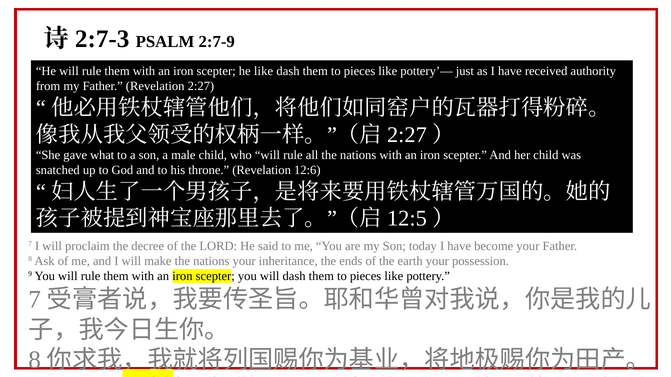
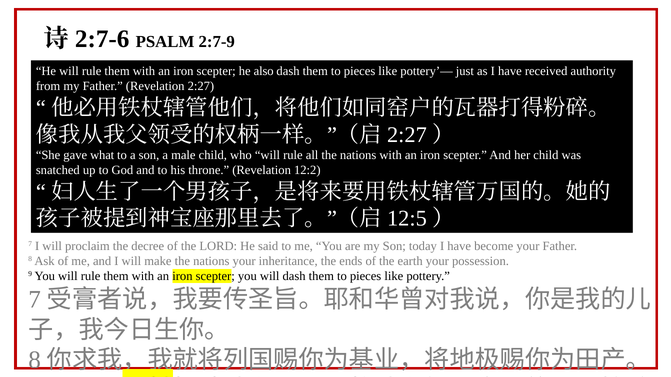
2:7-3: 2:7-3 -> 2:7-6
he like: like -> also
12:6: 12:6 -> 12:2
